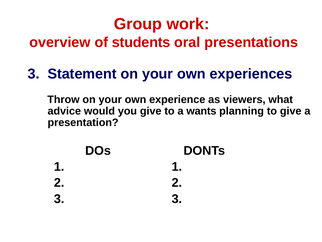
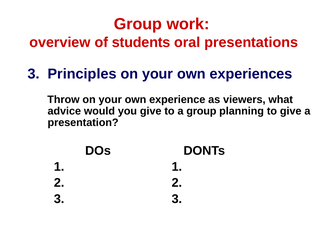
Statement: Statement -> Principles
a wants: wants -> group
